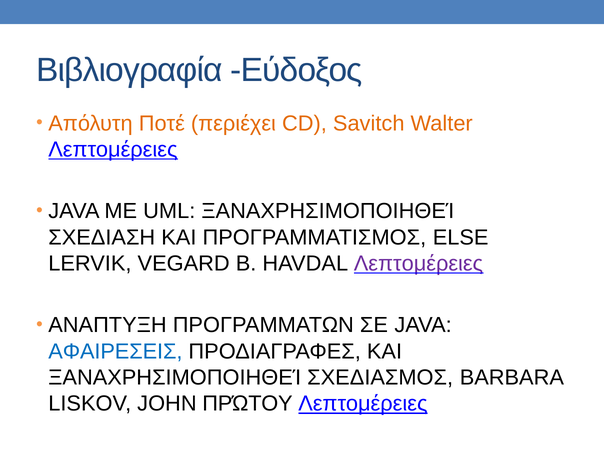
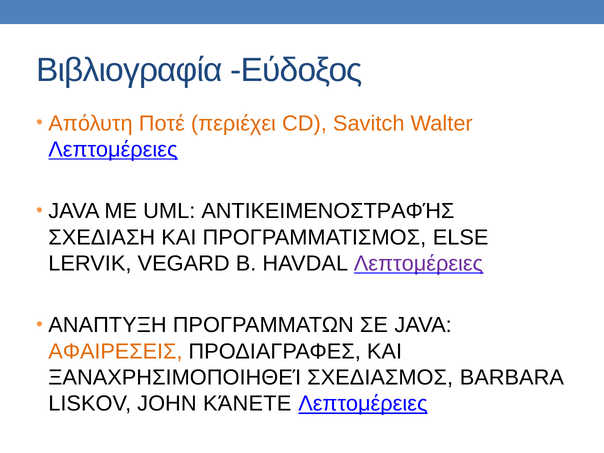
UML ΞΑΝΑΧΡΗΣΙΜΟΠΟΙΗΘΕΊ: ΞΑΝΑΧΡΗΣΙΜΟΠΟΙΗΘΕΊ -> ΑΝΤΙΚΕΙΜΕΝΟΣΤΡΑΦΉΣ
ΑΦΑΙΡΕΣΕΙΣ colour: blue -> orange
ΠΡΏΤΟΥ: ΠΡΏΤΟΥ -> ΚΆΝΕΤΕ
